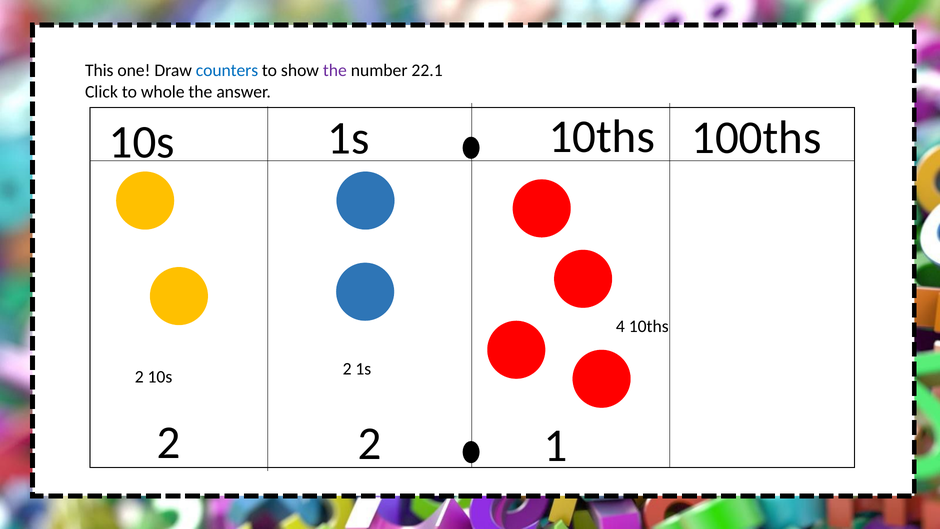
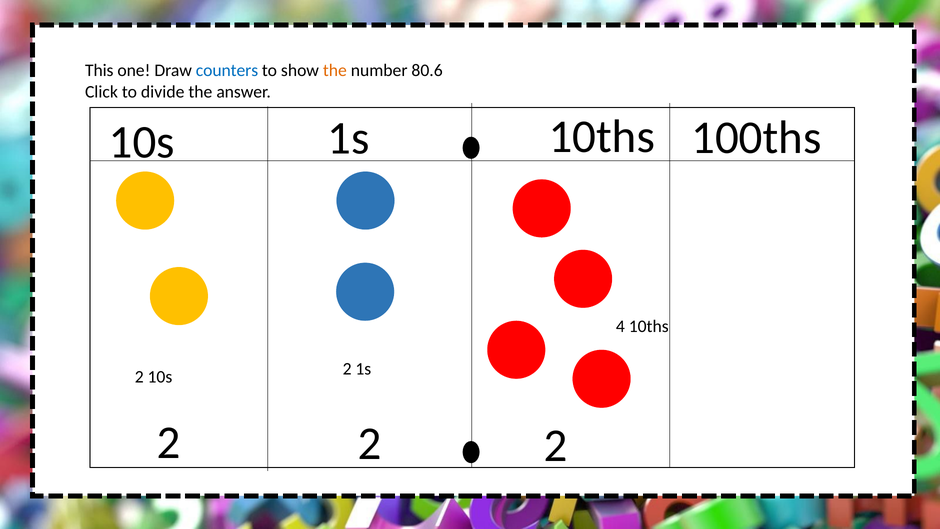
the at (335, 71) colour: purple -> orange
22.1: 22.1 -> 80.6
whole: whole -> divide
1 at (556, 446): 1 -> 2
